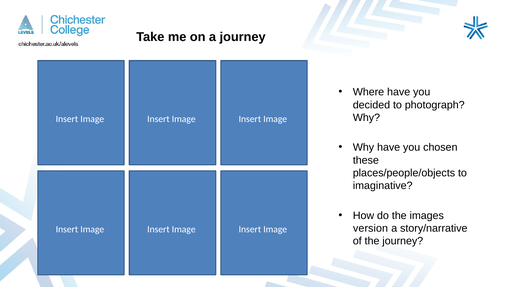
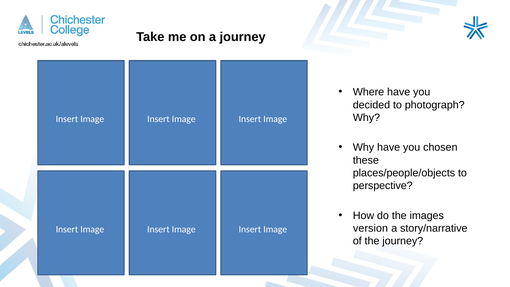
imaginative: imaginative -> perspective
